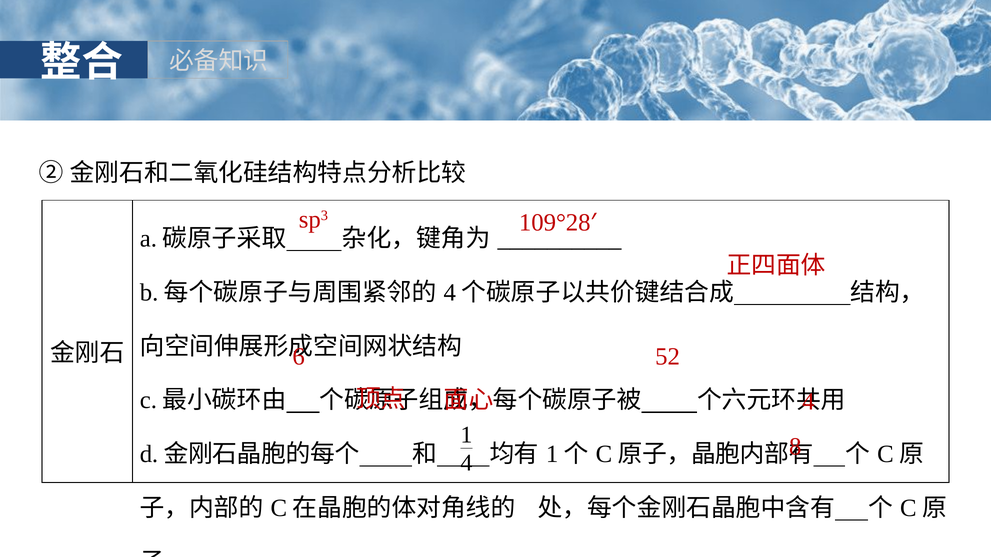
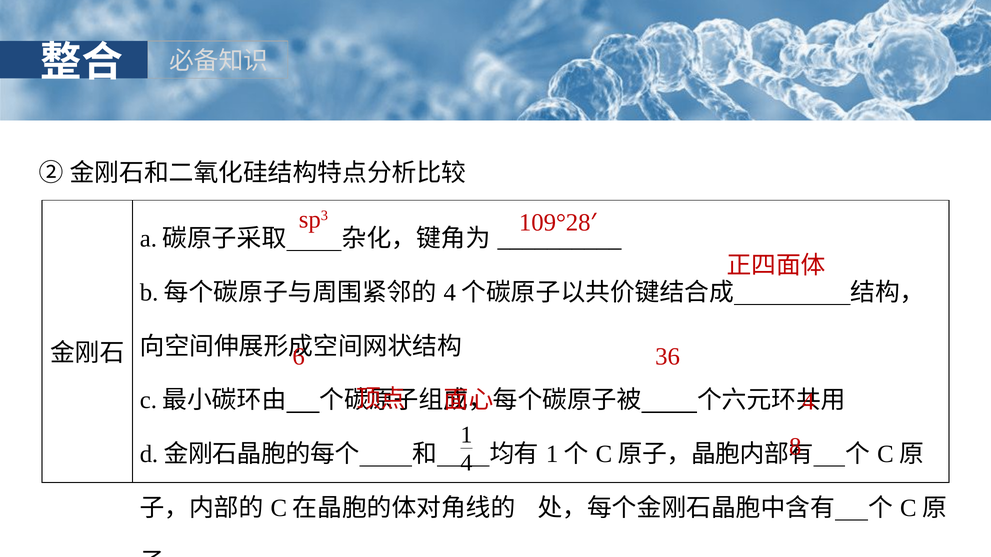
52: 52 -> 36
